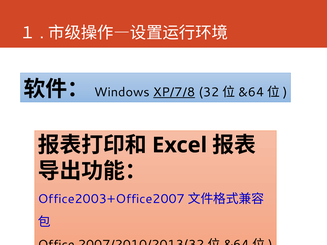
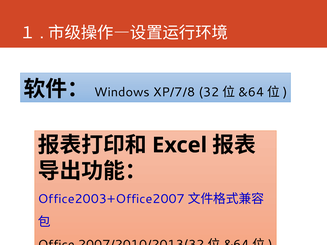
XP/7/8 underline: present -> none
